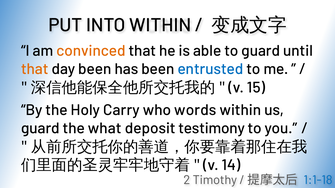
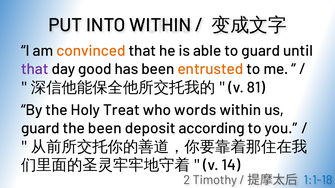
that at (35, 69) colour: orange -> purple
day been: been -> good
entrusted colour: blue -> orange
15: 15 -> 81
Carry: Carry -> Treat
the what: what -> been
testimony: testimony -> according
